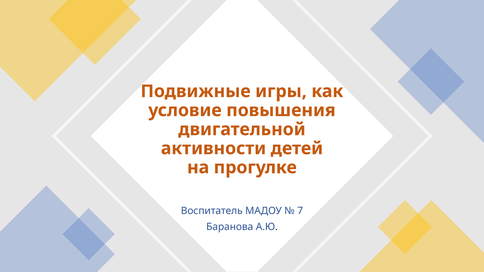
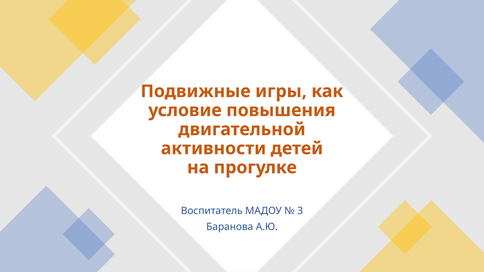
7: 7 -> 3
